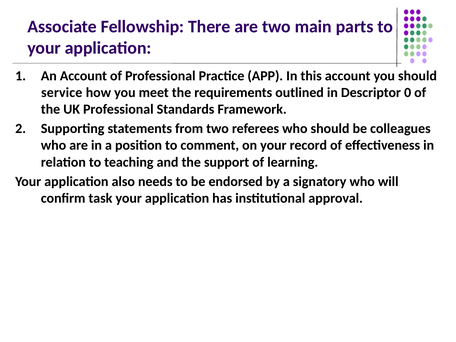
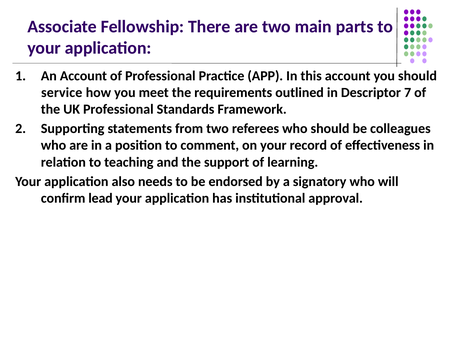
0: 0 -> 7
task: task -> lead
